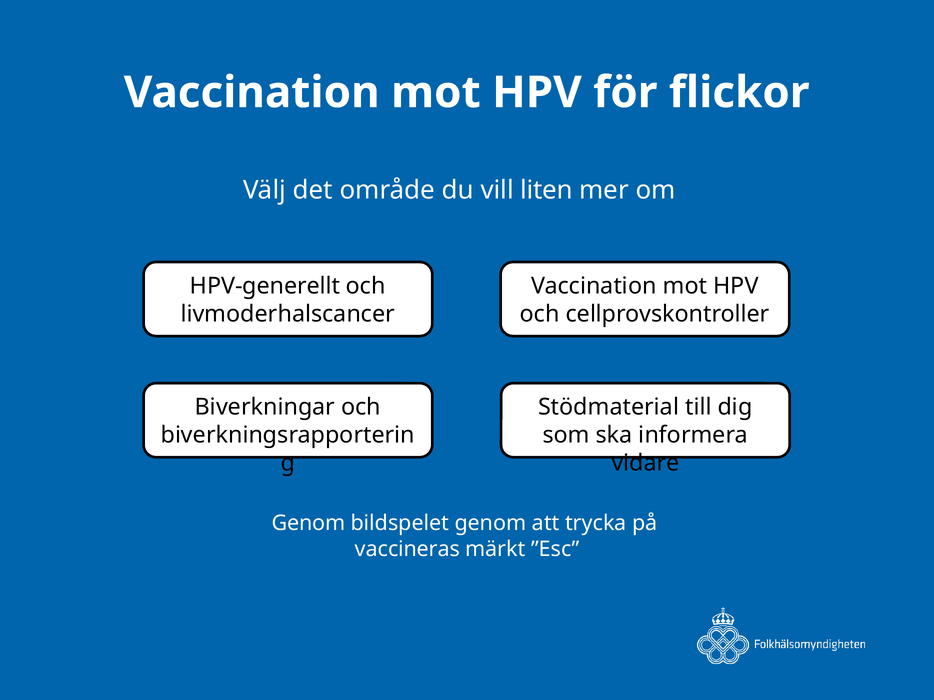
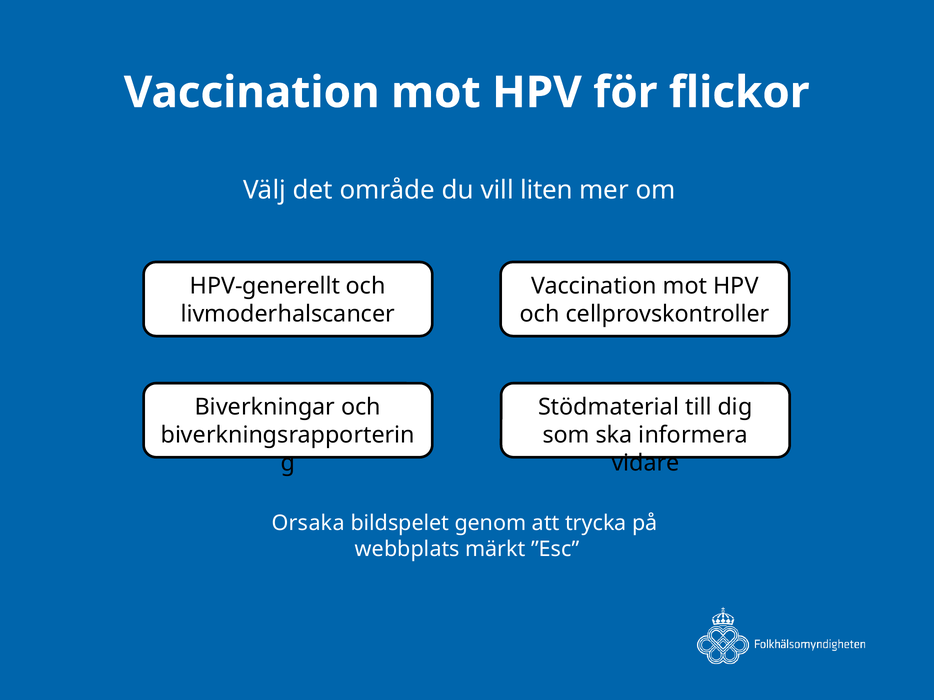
Genom at (308, 524): Genom -> Orsaka
vaccineras: vaccineras -> webbplats
